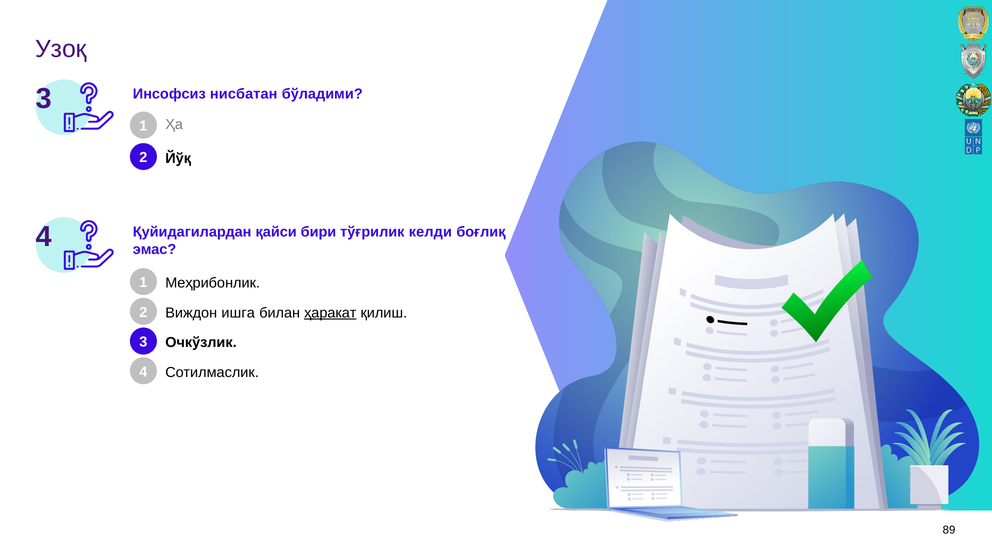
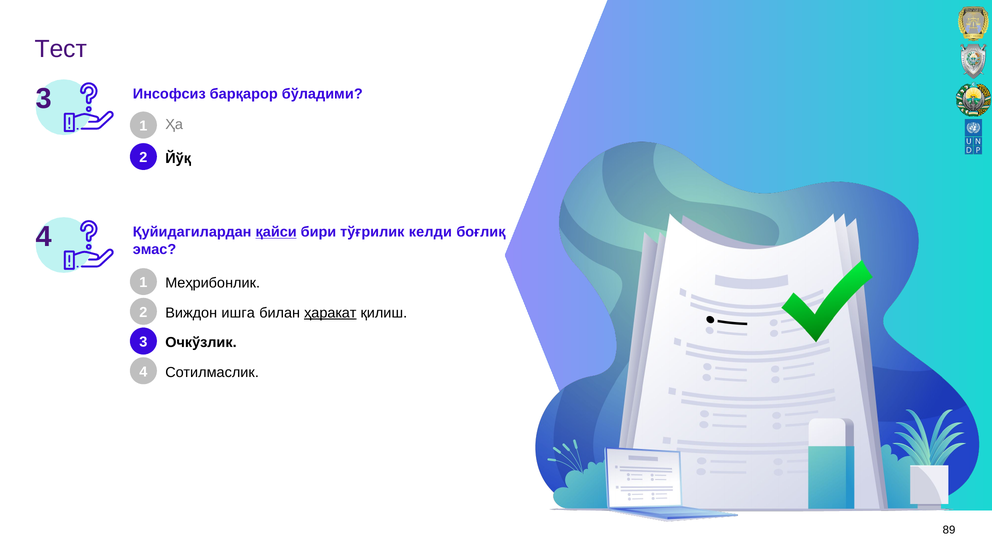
Узоқ: Узоқ -> Тeст
нисбатан: нисбатан -> барқарор
қайси underline: none -> present
